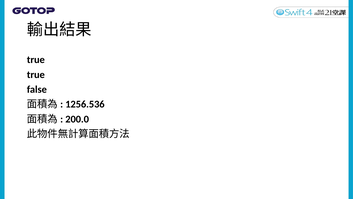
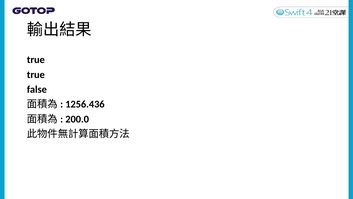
1256.536: 1256.536 -> 1256.436
